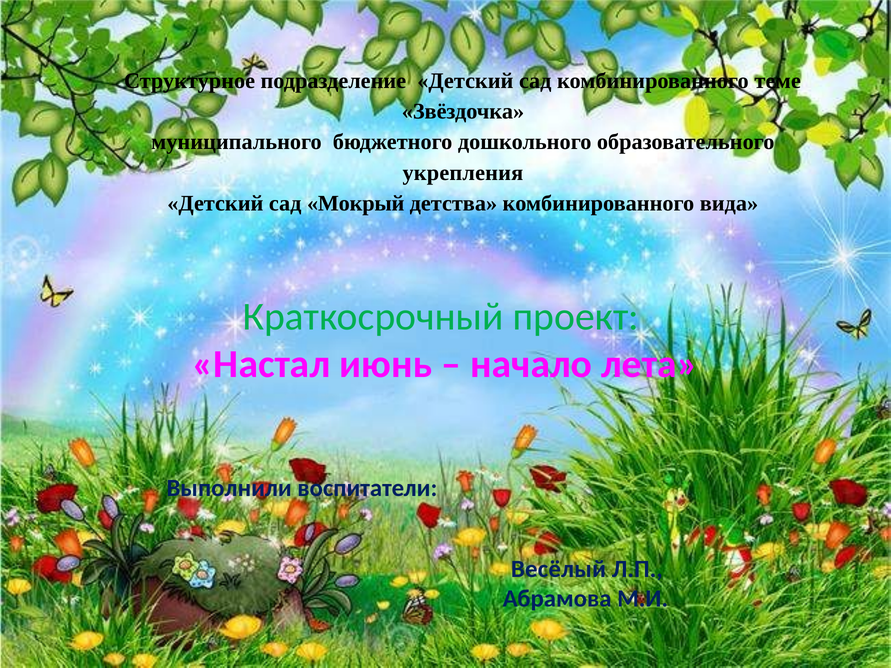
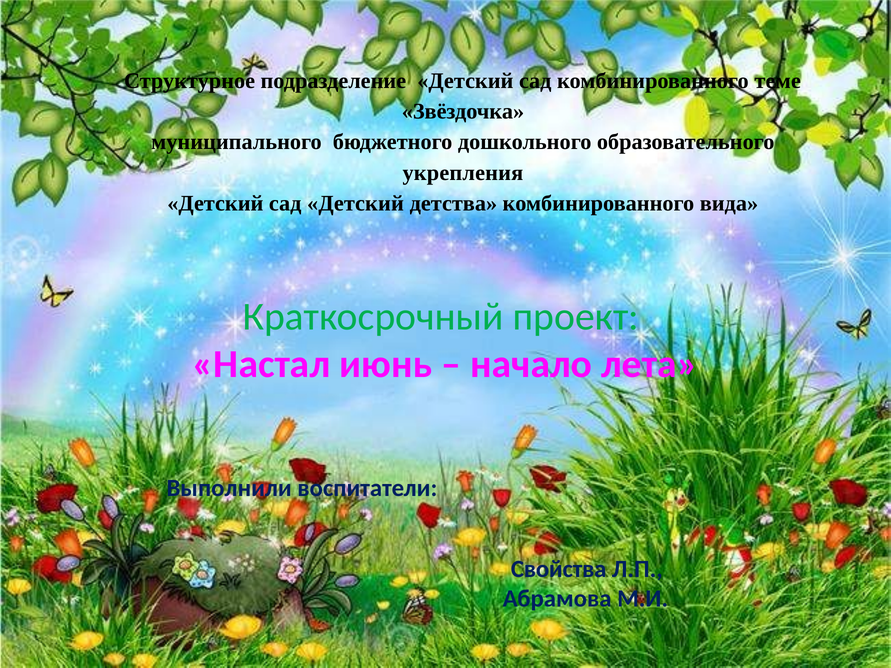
сад Мокрый: Мокрый -> Детский
Весёлый: Весёлый -> Свойства
